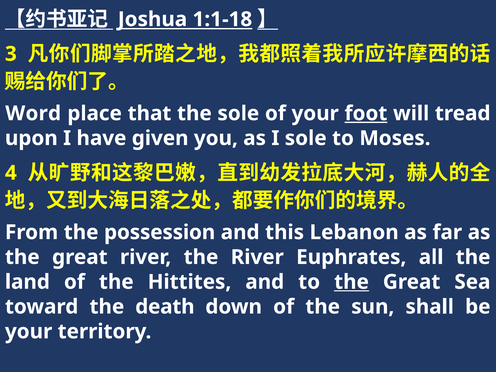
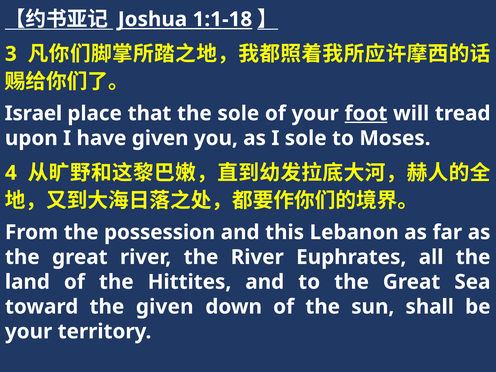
Word: Word -> Israel
the at (352, 282) underline: present -> none
the death: death -> given
